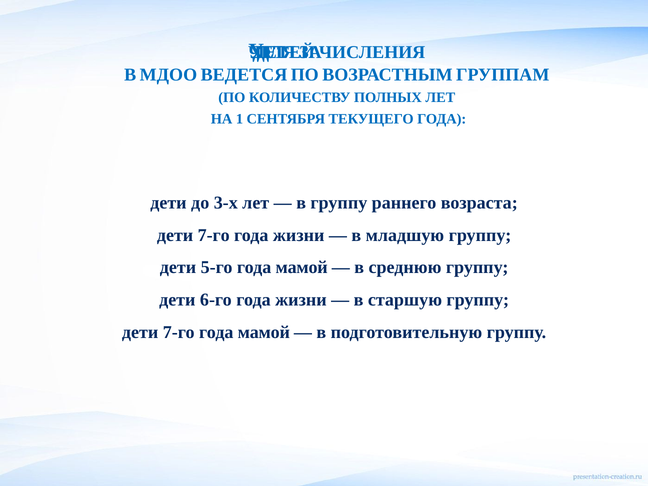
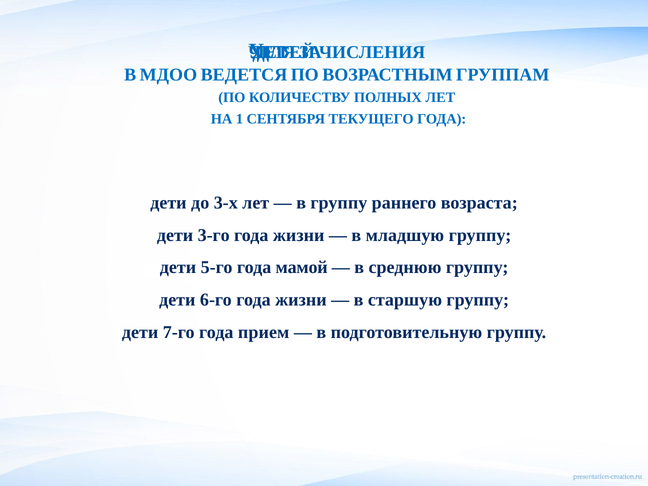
7-го at (214, 235): 7-го -> 3-го
7-го года мамой: мамой -> прием
